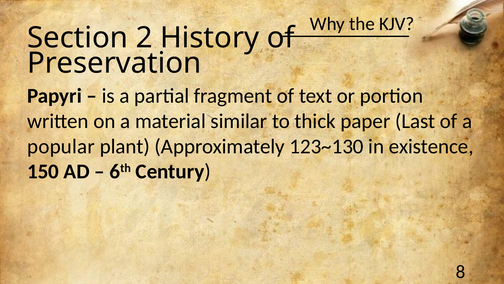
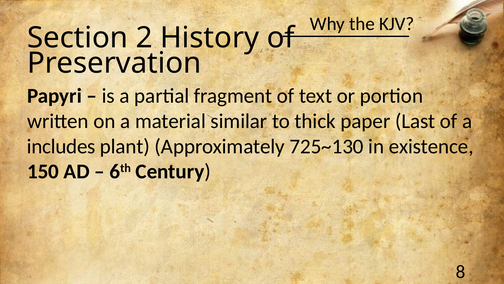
popular: popular -> includes
123~130: 123~130 -> 725~130
